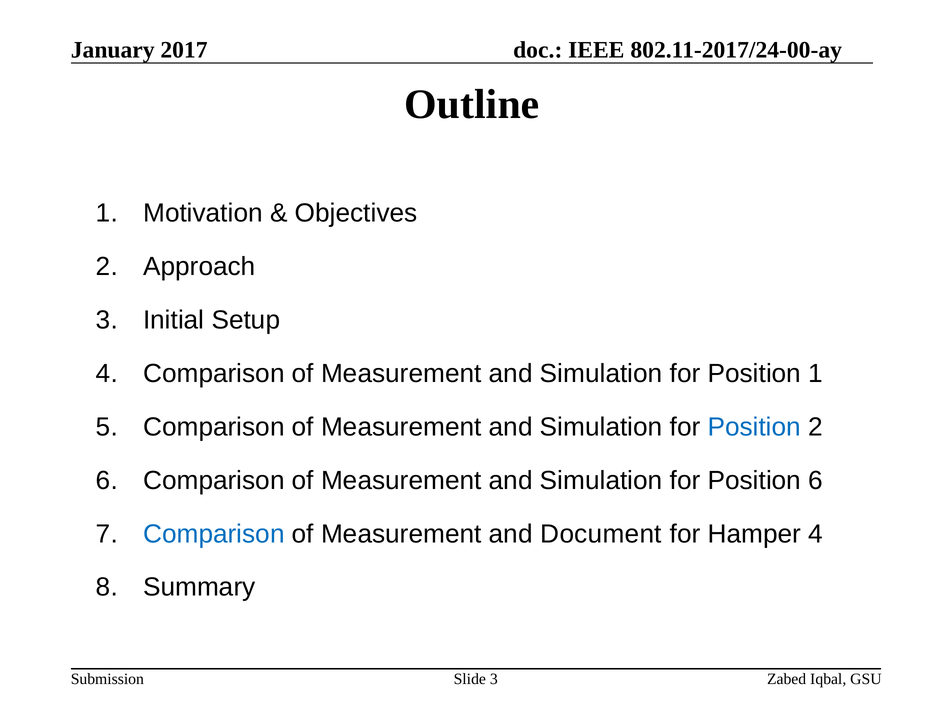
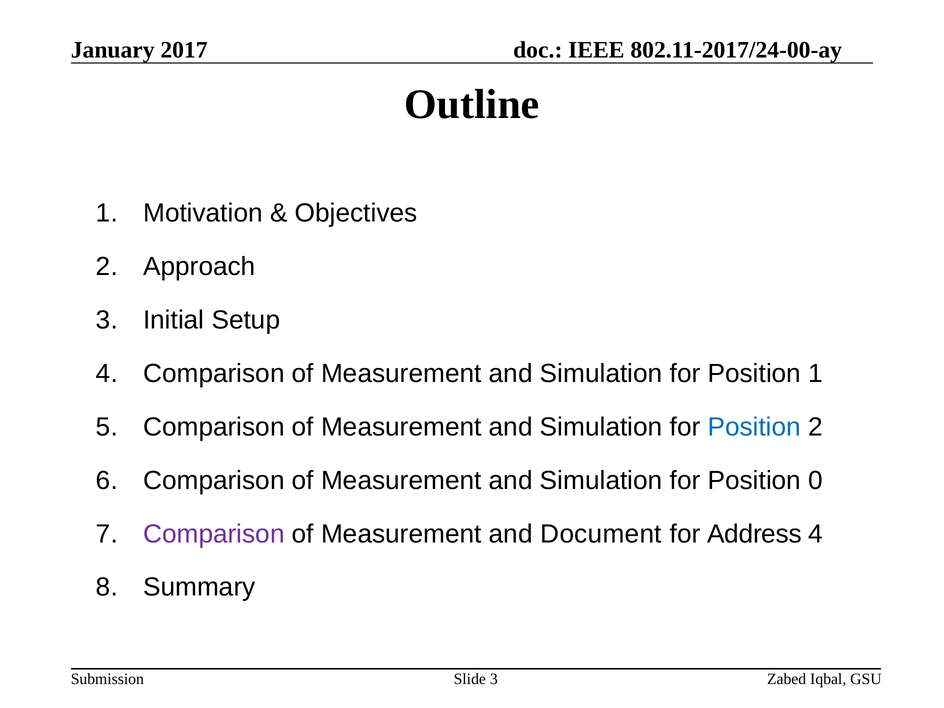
Position 6: 6 -> 0
Comparison at (214, 534) colour: blue -> purple
Hamper: Hamper -> Address
